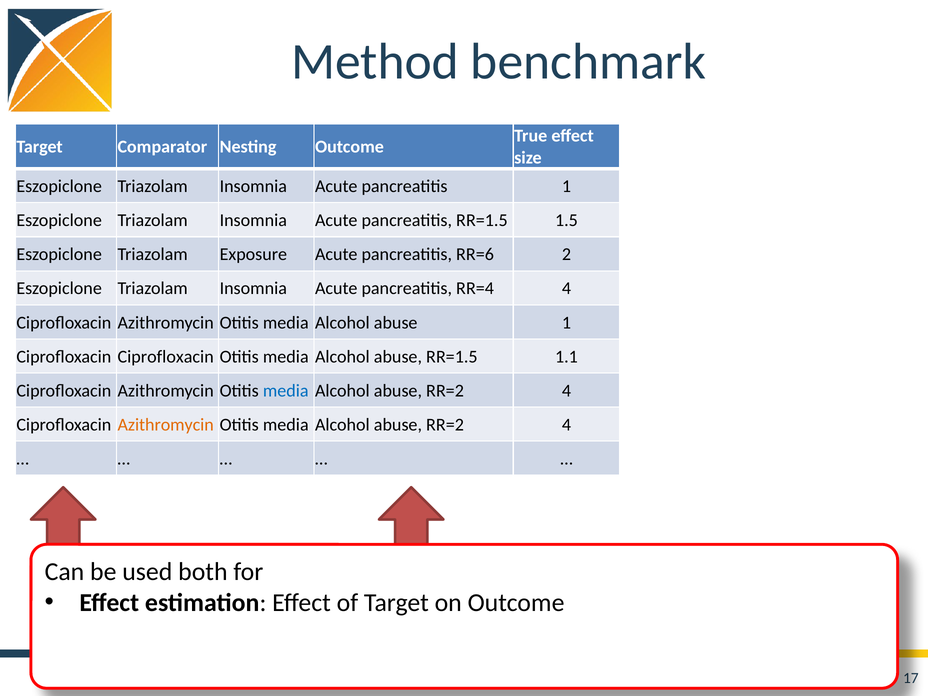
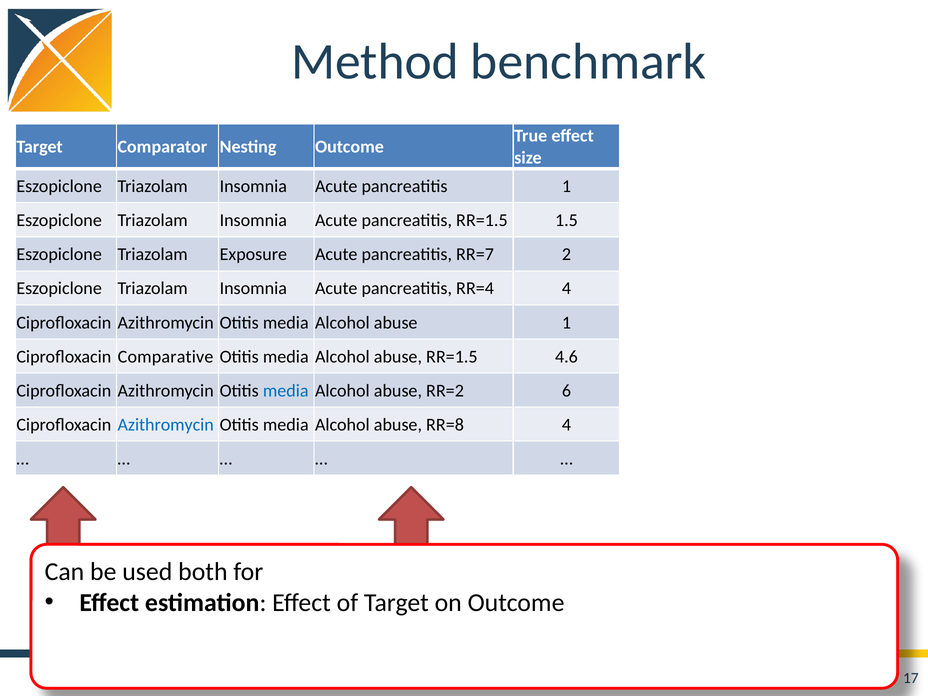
RR=6: RR=6 -> RR=7
Ciprofloxacin Ciprofloxacin: Ciprofloxacin -> Comparative
1.1: 1.1 -> 4.6
4 at (566, 391): 4 -> 6
Azithromycin at (166, 425) colour: orange -> blue
RR=2 at (445, 425): RR=2 -> RR=8
